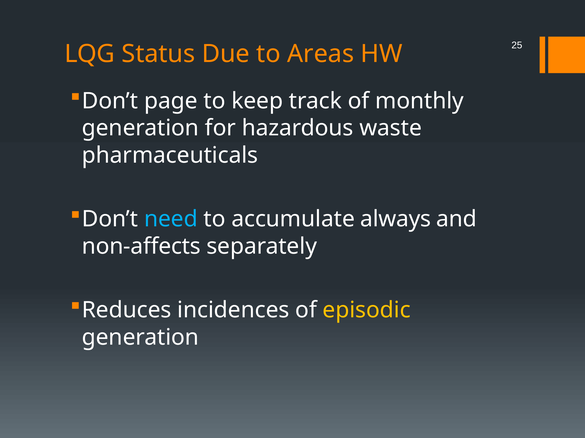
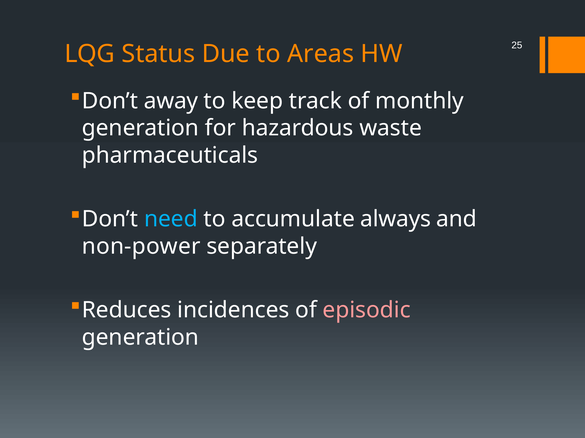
page: page -> away
non-affects: non-affects -> non-power
episodic colour: yellow -> pink
